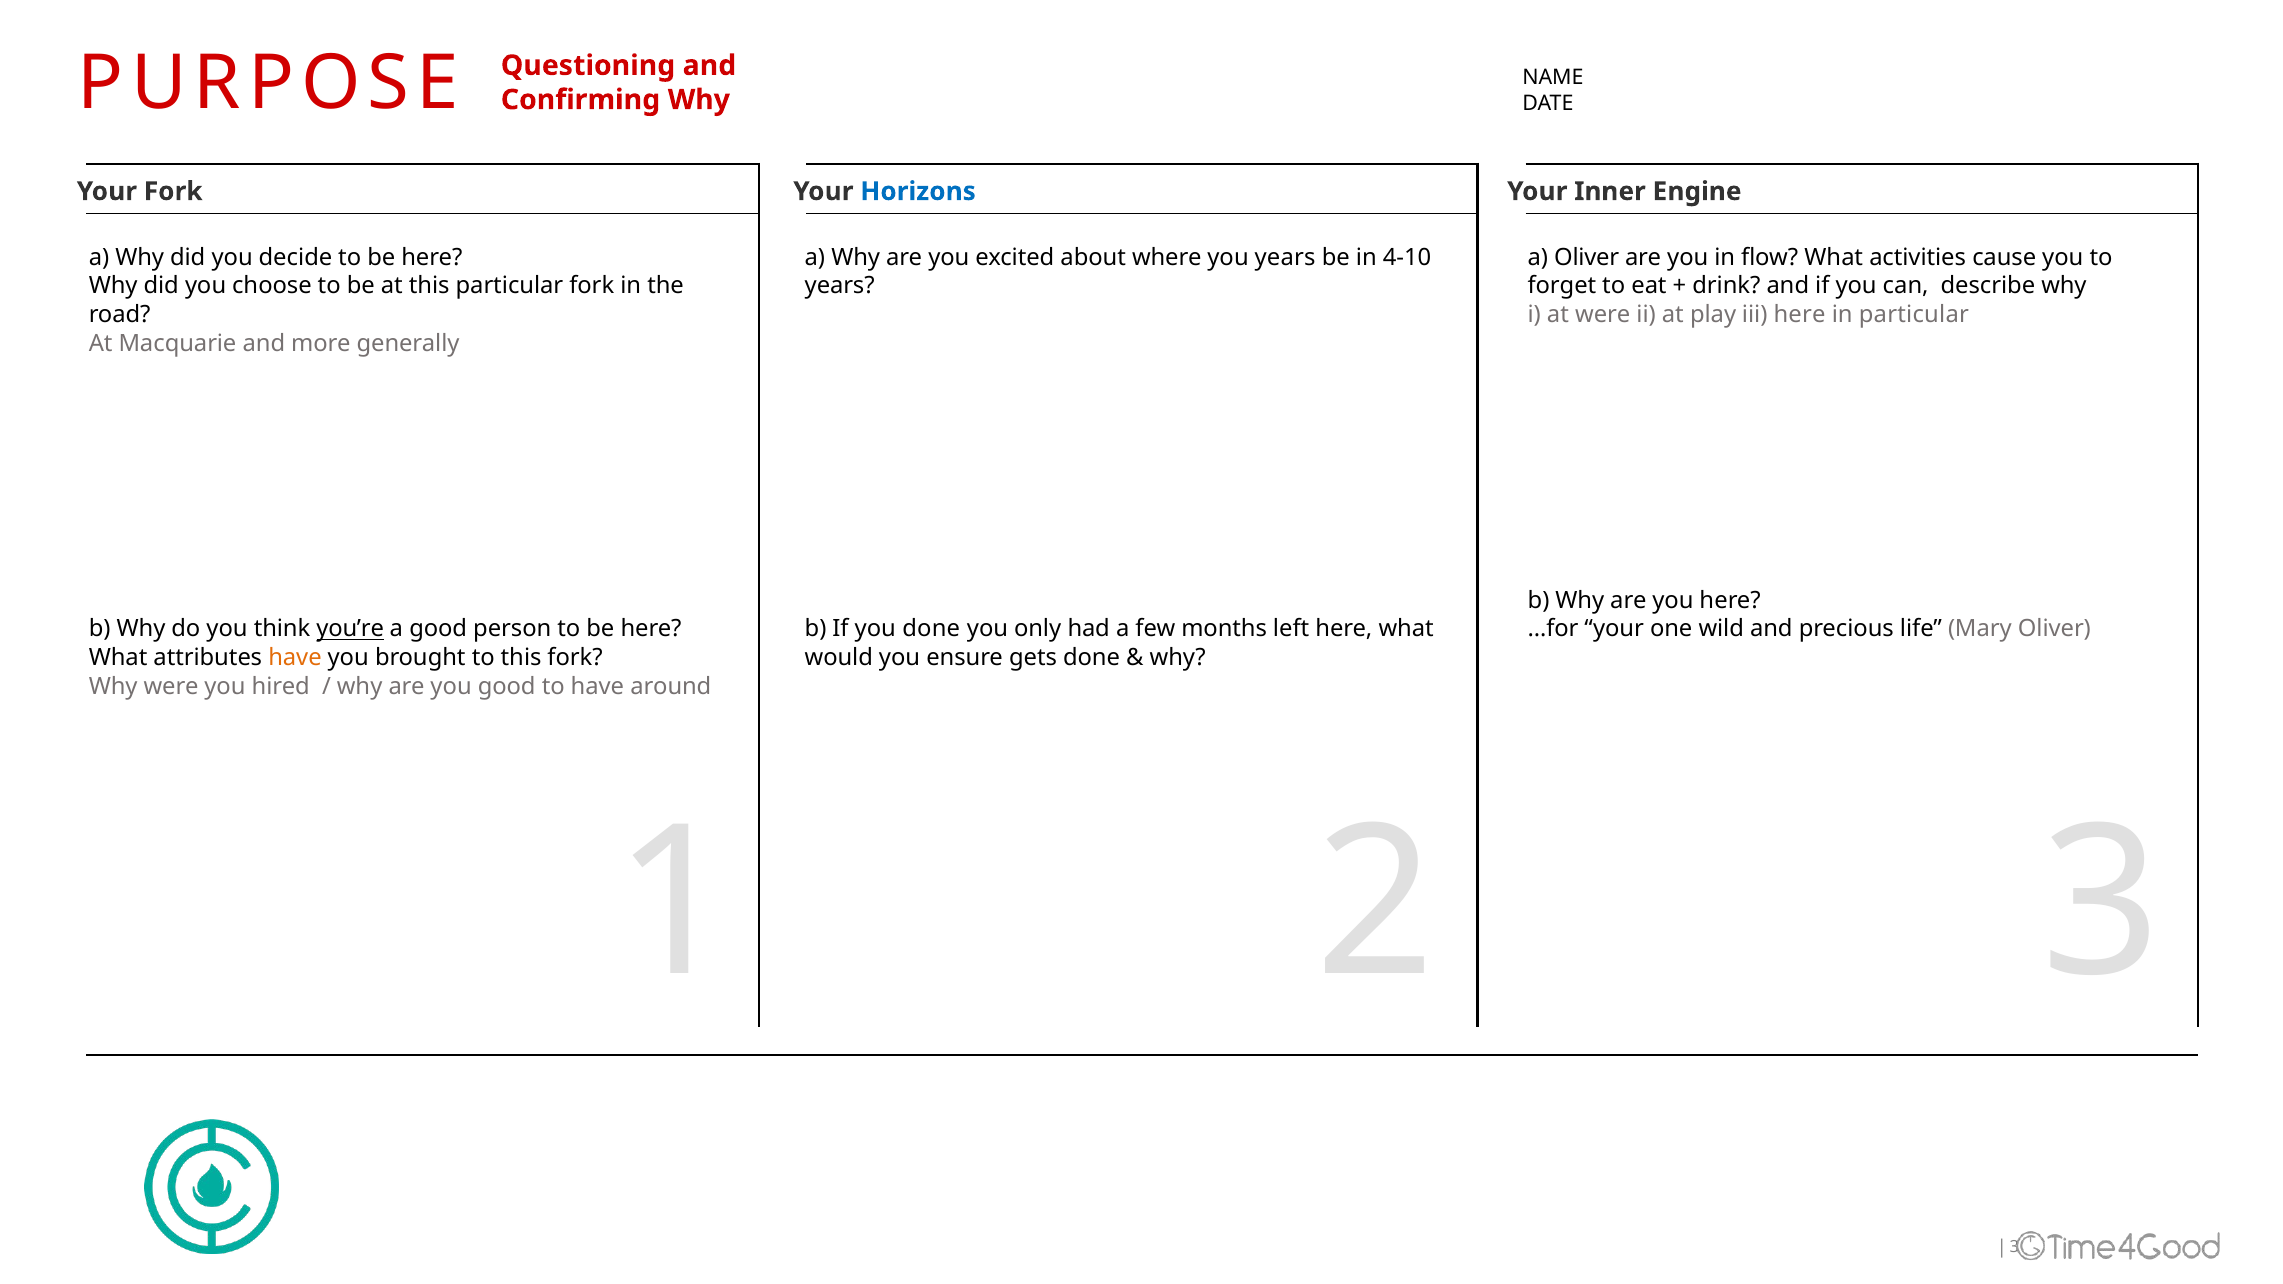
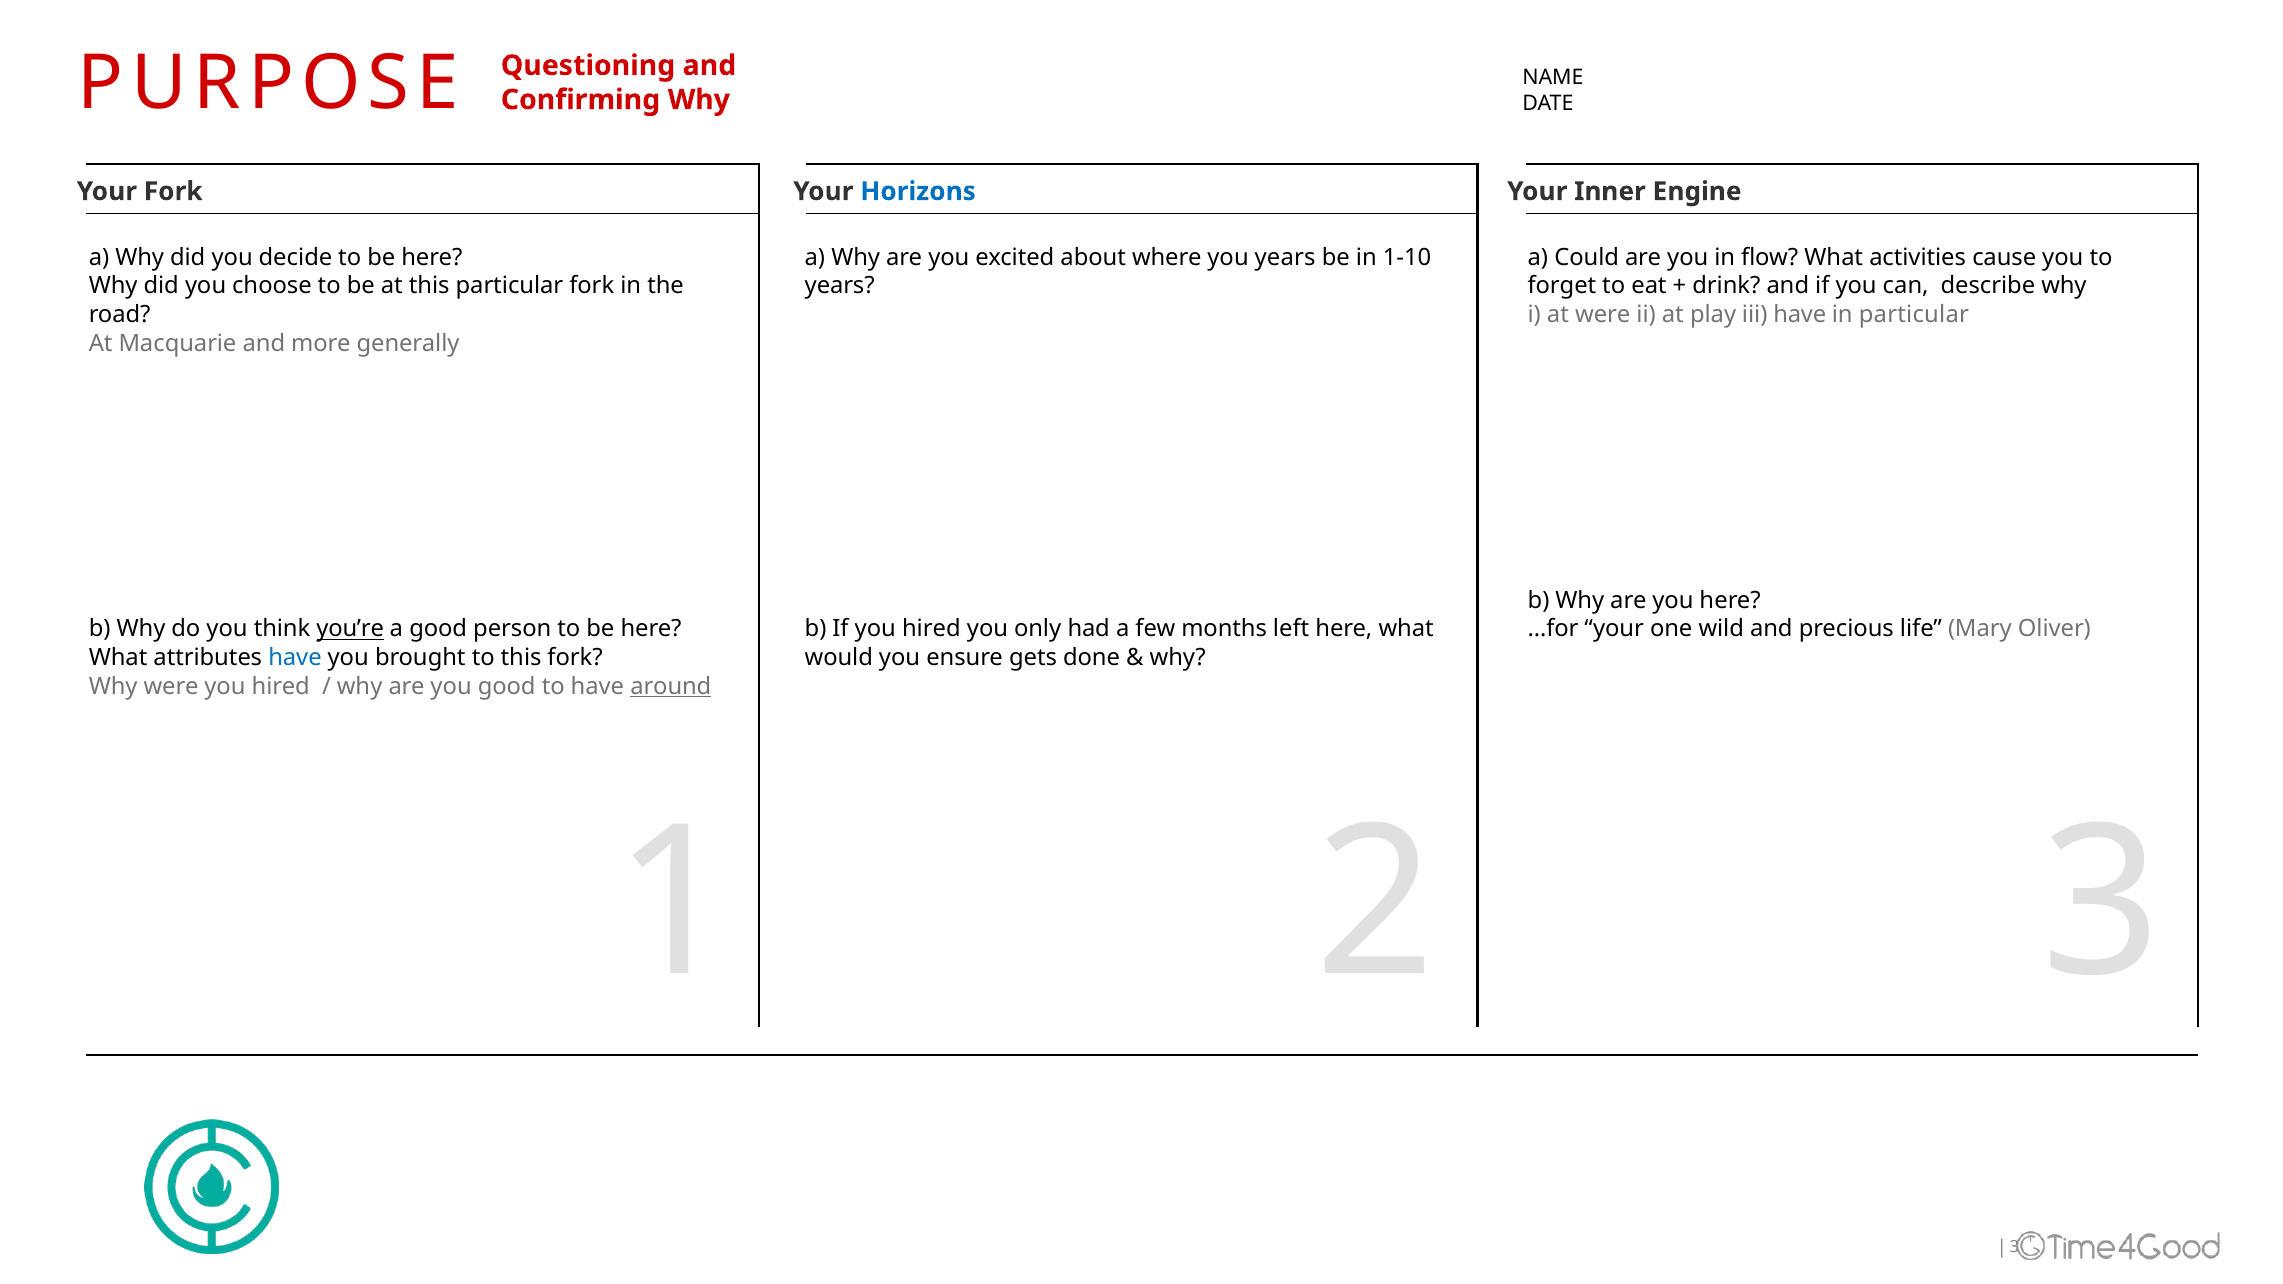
4-10: 4-10 -> 1-10
a Oliver: Oliver -> Could
iii here: here -> have
If you done: done -> hired
have at (295, 658) colour: orange -> blue
around underline: none -> present
